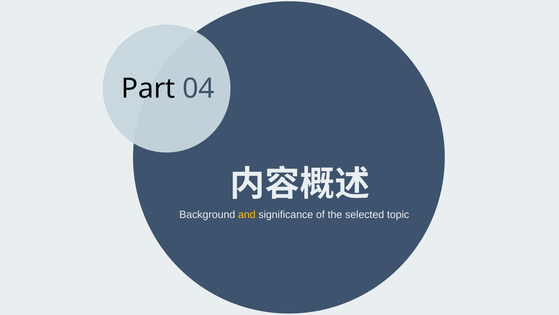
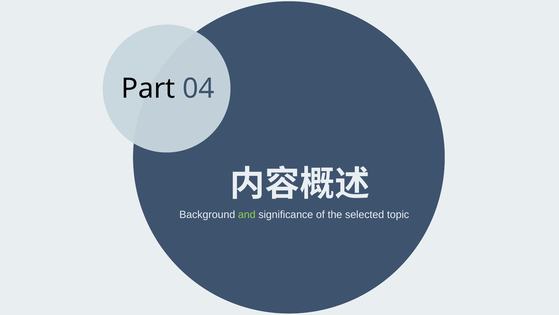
and colour: yellow -> light green
